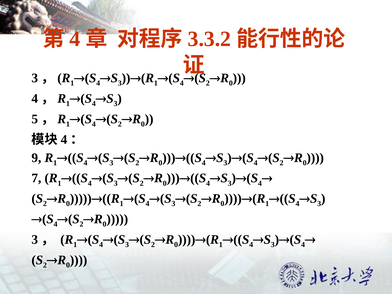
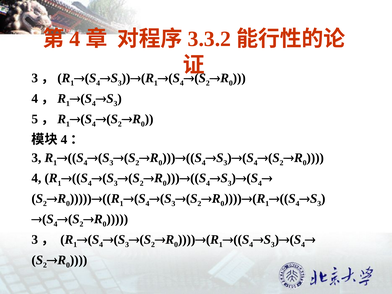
9 at (36, 158): 9 -> 3
7 at (36, 178): 7 -> 4
